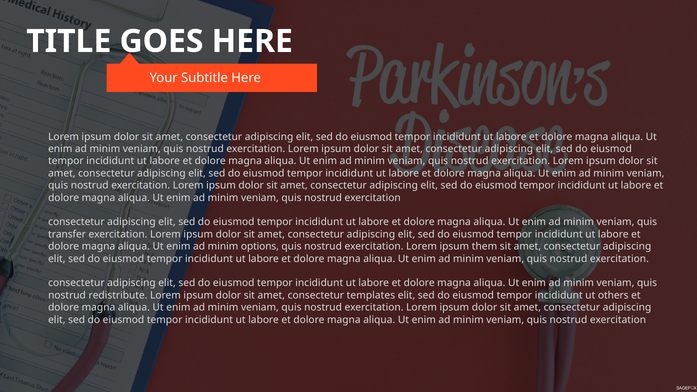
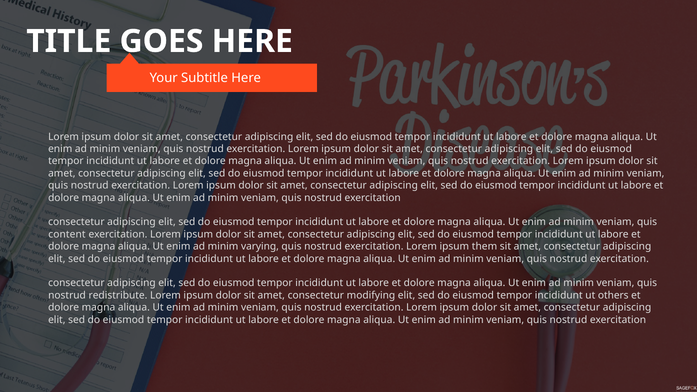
transfer: transfer -> content
options: options -> varying
templates: templates -> modifying
